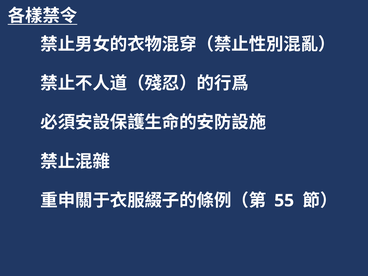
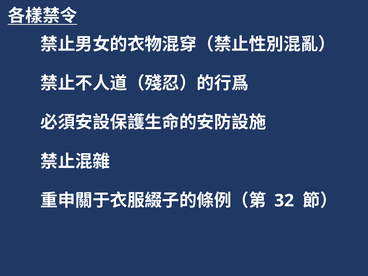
55: 55 -> 32
